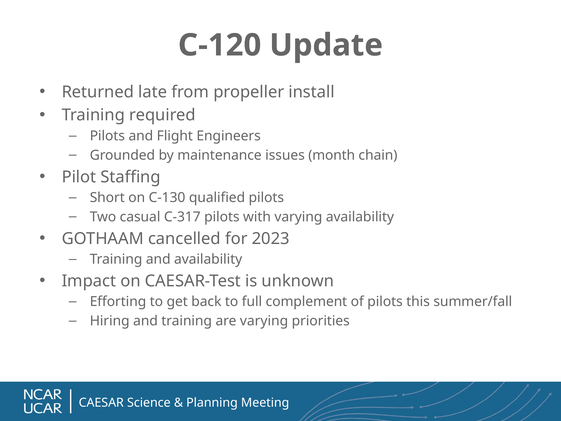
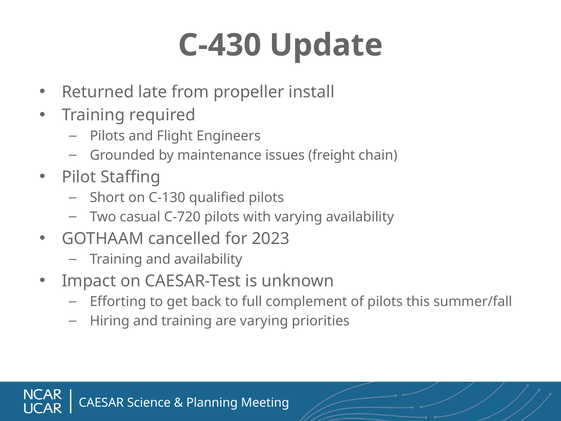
C-120: C-120 -> C-430
month: month -> freight
C-317: C-317 -> C-720
